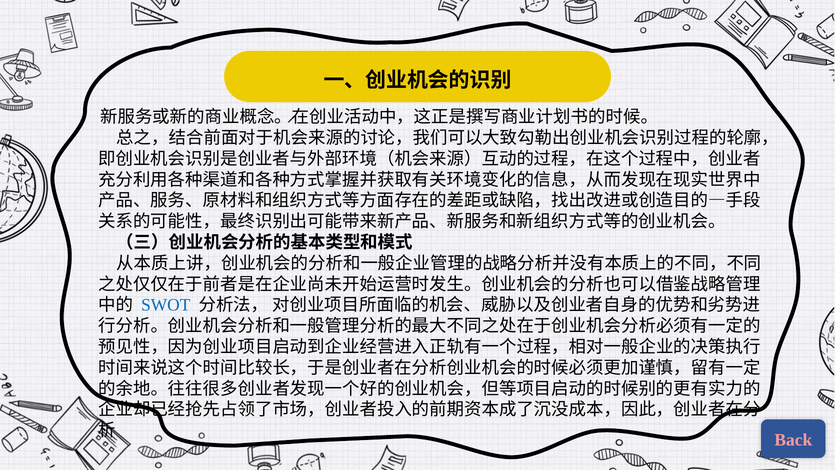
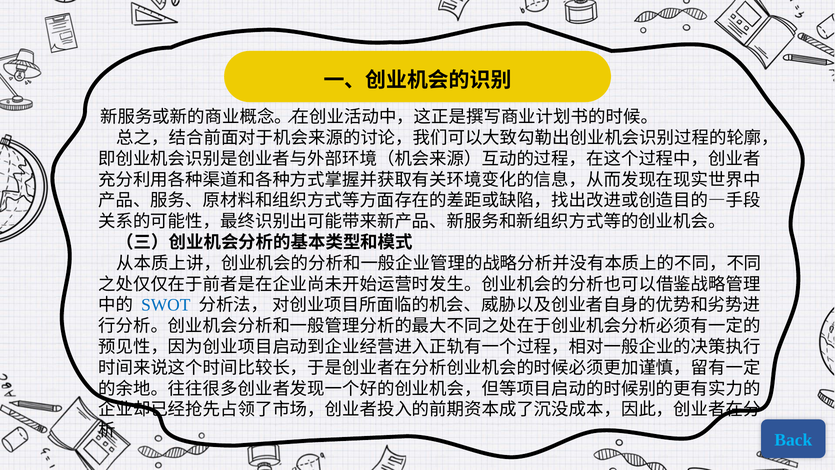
Back colour: pink -> light blue
